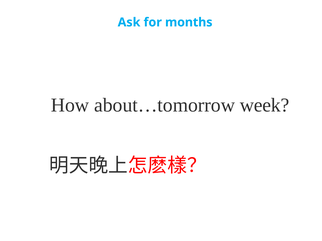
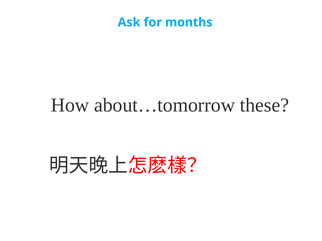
week: week -> these
